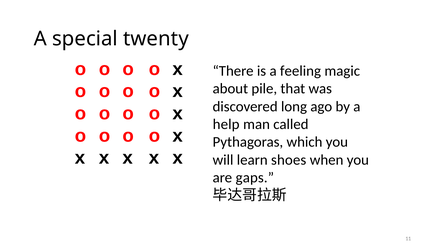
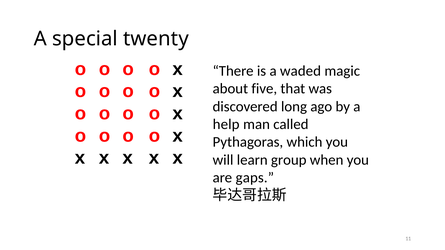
feeling: feeling -> waded
pile: pile -> five
shoes: shoes -> group
